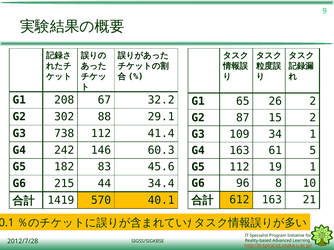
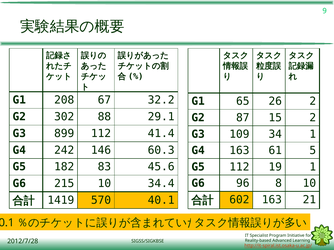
738: 738 -> 899
215 44: 44 -> 10
612: 612 -> 602
